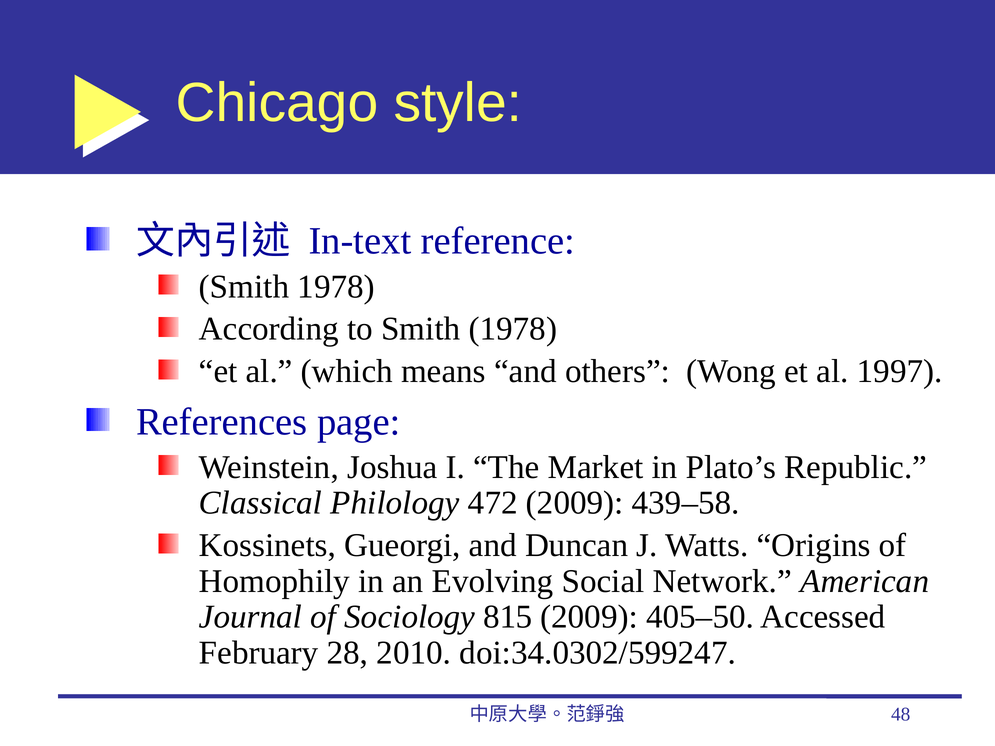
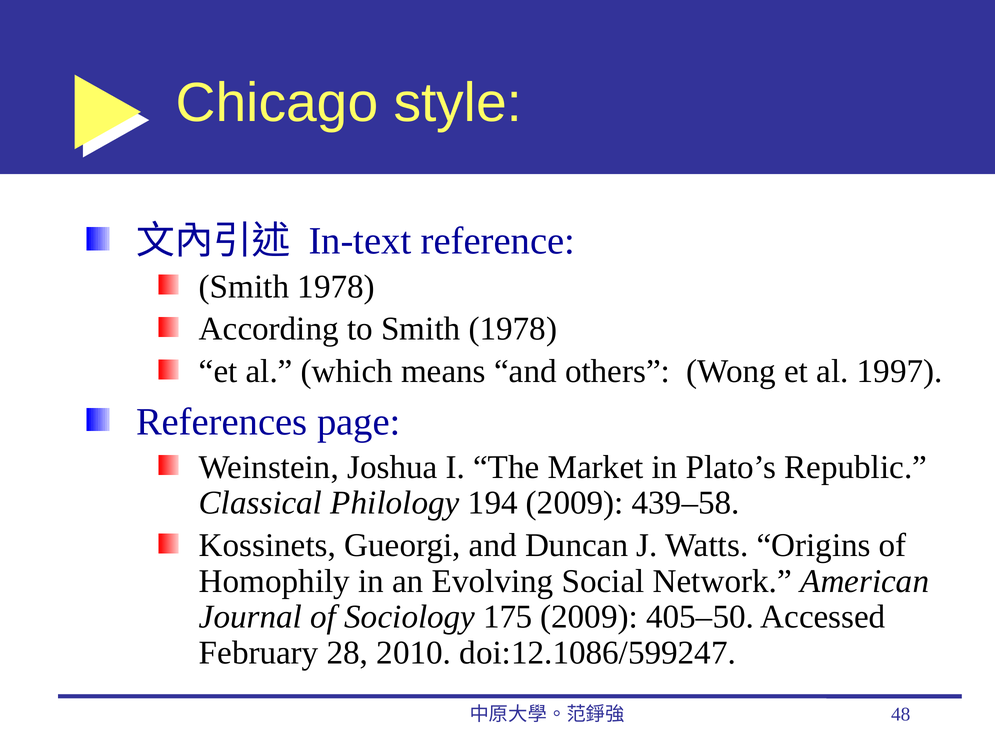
472: 472 -> 194
815: 815 -> 175
doi:34.0302/599247: doi:34.0302/599247 -> doi:12.1086/599247
